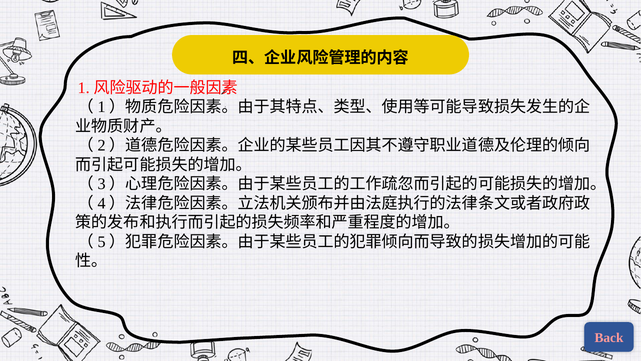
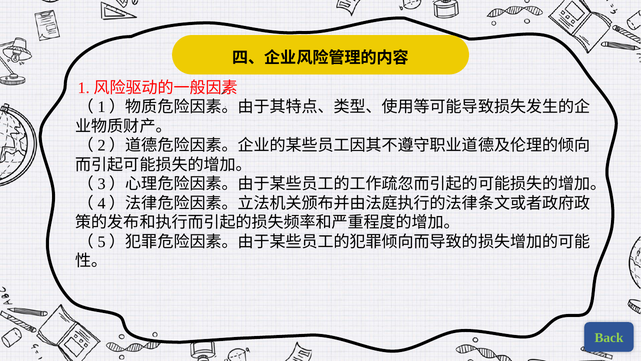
Back colour: pink -> light green
